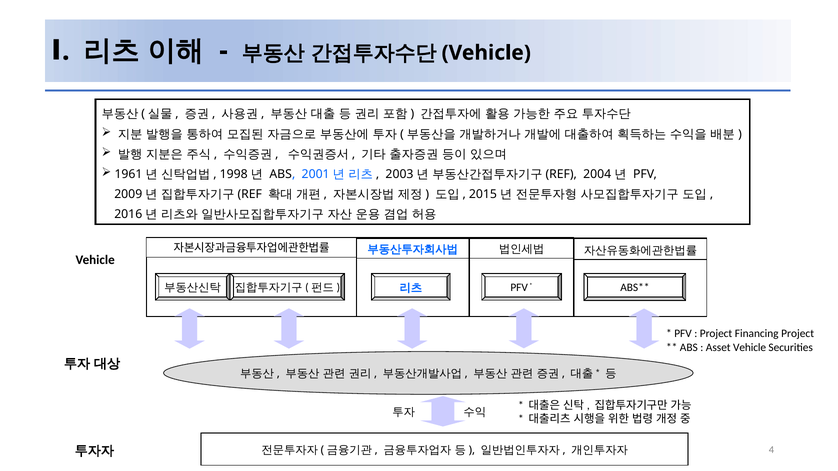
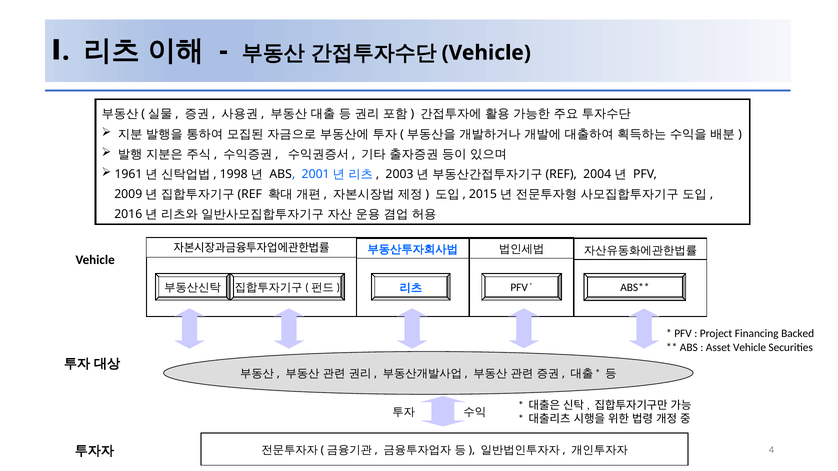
Financing Project: Project -> Backed
